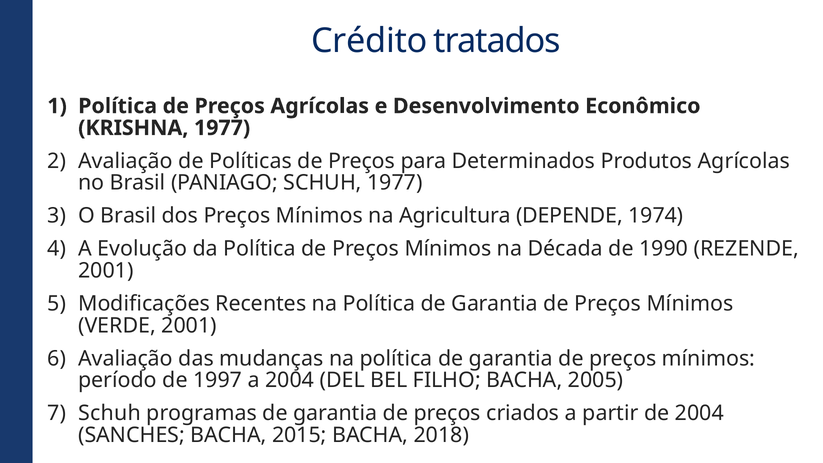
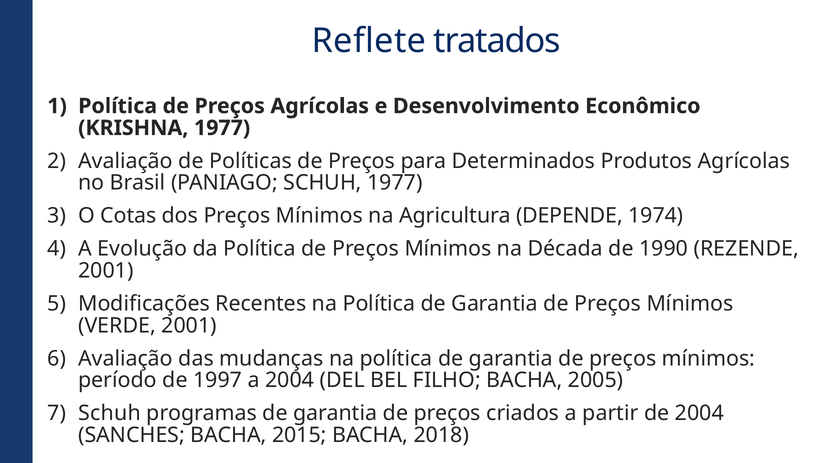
Crédito: Crédito -> Reflete
O Brasil: Brasil -> Cotas
